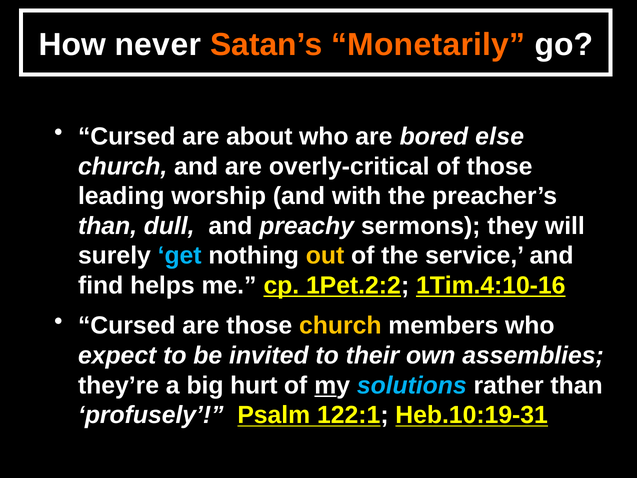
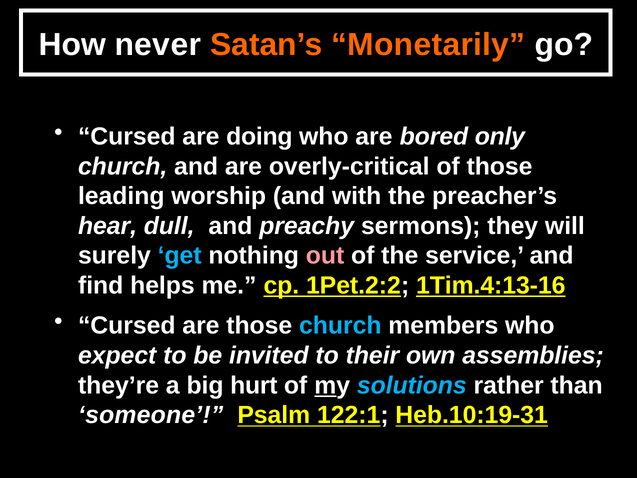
about: about -> doing
else: else -> only
than at (108, 226): than -> hear
out colour: yellow -> pink
1Tim.4:10-16: 1Tim.4:10-16 -> 1Tim.4:13-16
church at (340, 326) colour: yellow -> light blue
profusely: profusely -> someone
